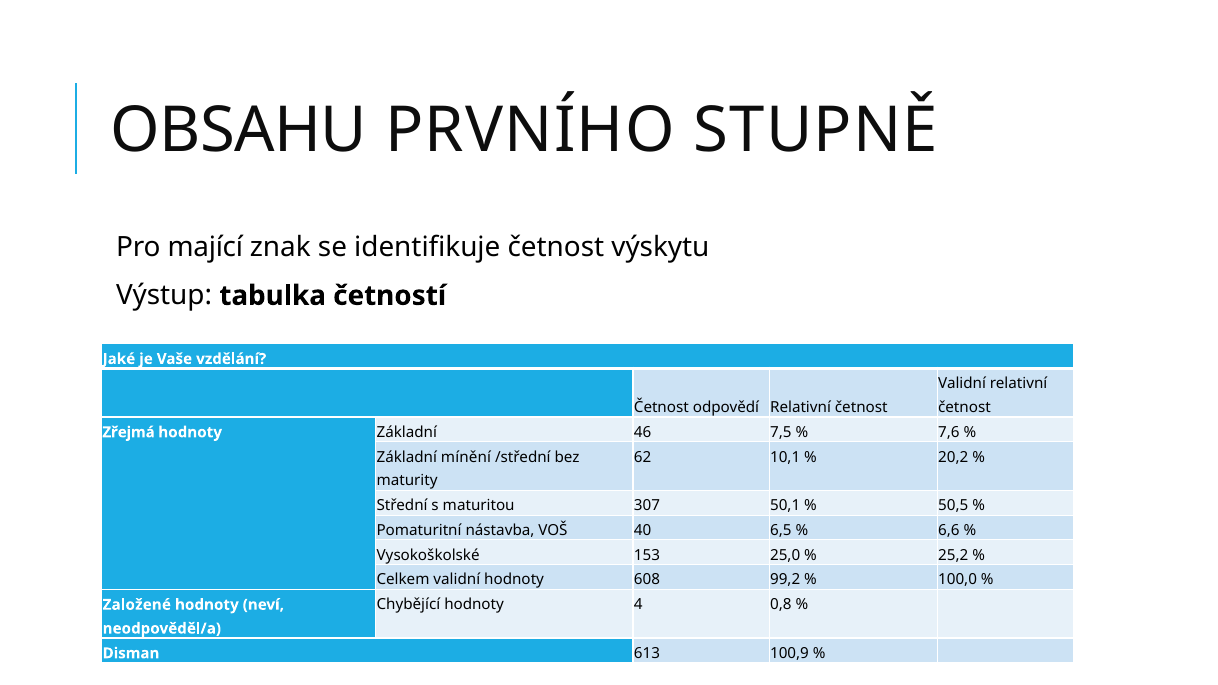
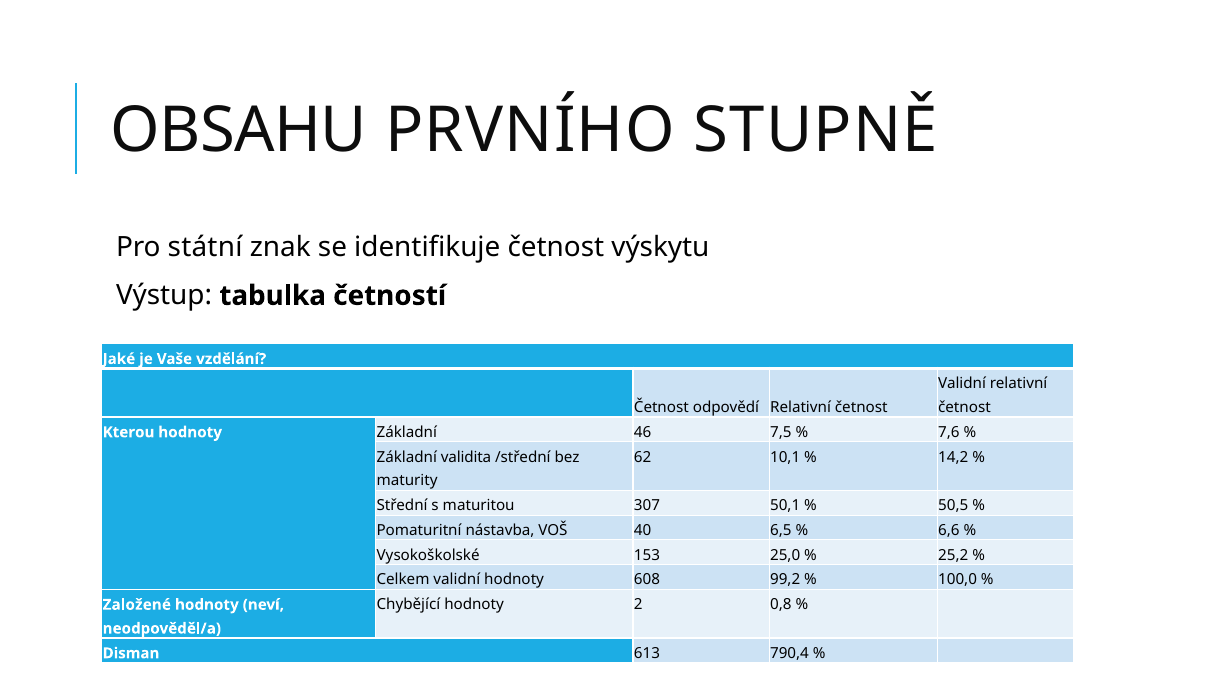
mající: mající -> státní
Zřejmá: Zřejmá -> Kterou
mínění: mínění -> validita
20,2: 20,2 -> 14,2
4: 4 -> 2
100,9: 100,9 -> 790,4
